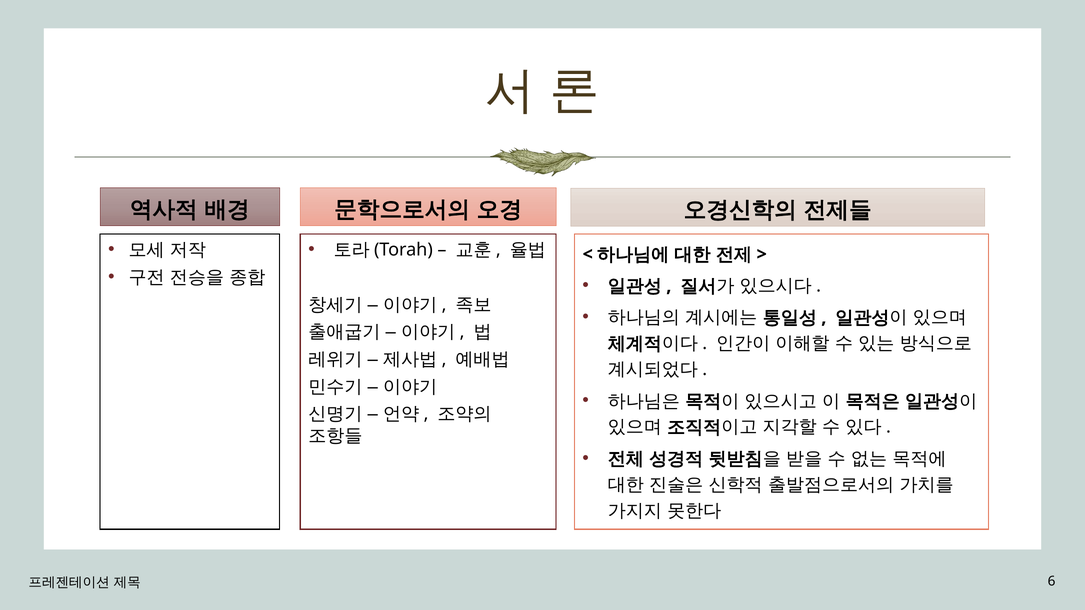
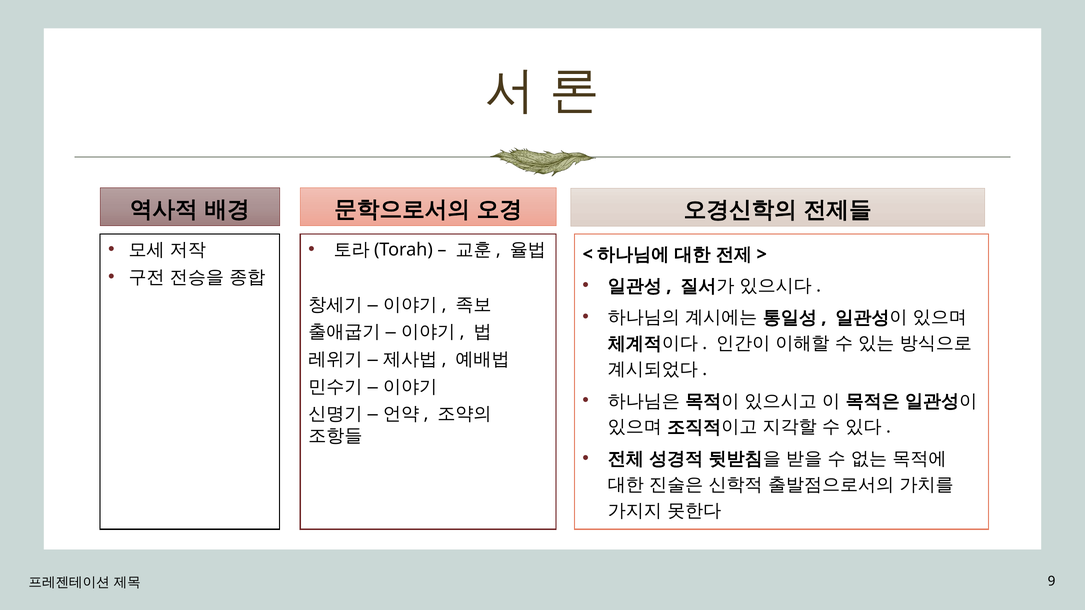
6: 6 -> 9
